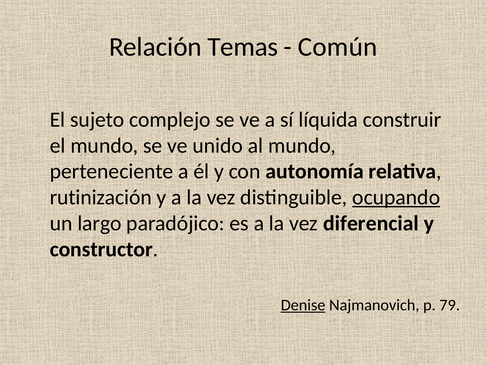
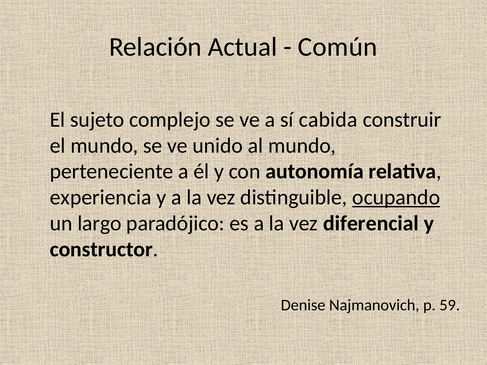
Temas: Temas -> Actual
líquida: líquida -> cabida
rutinización: rutinización -> experiencia
Denise underline: present -> none
79: 79 -> 59
